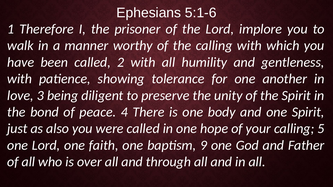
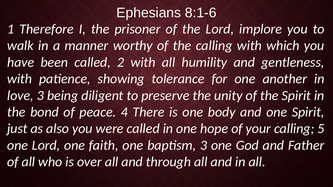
5:1-6: 5:1-6 -> 8:1-6
baptism 9: 9 -> 3
